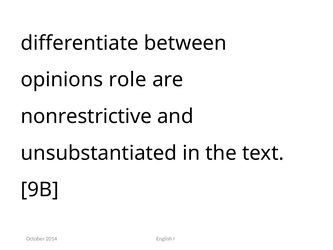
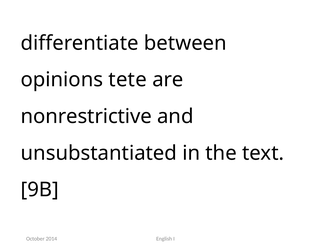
role: role -> tete
